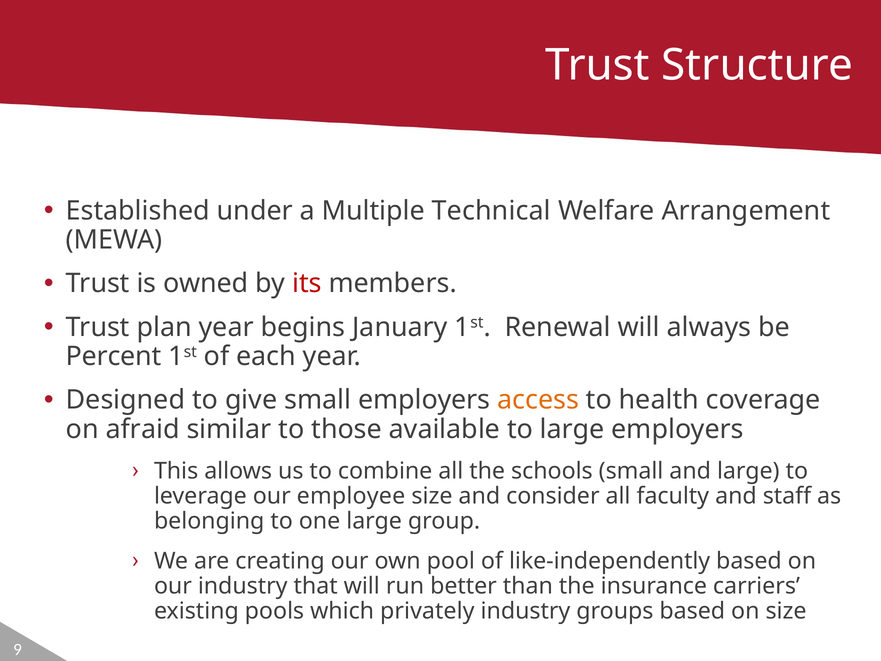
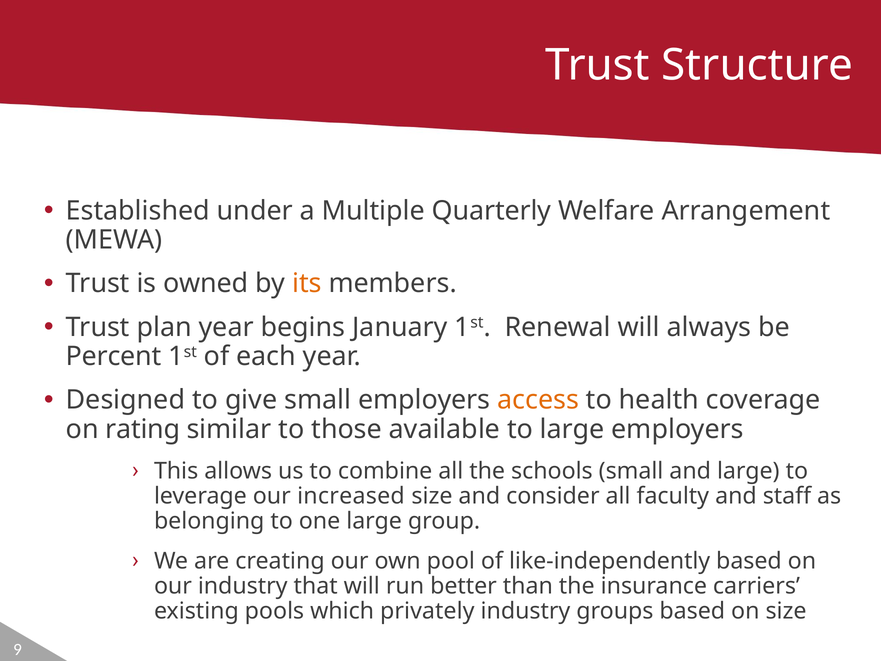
Technical: Technical -> Quarterly
its colour: red -> orange
afraid: afraid -> rating
employee: employee -> increased
